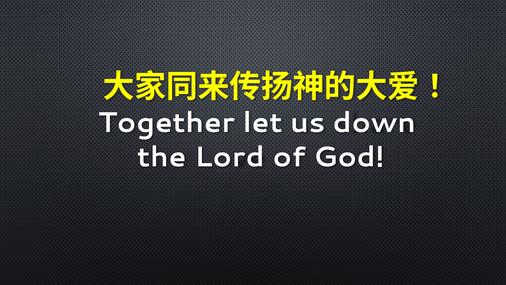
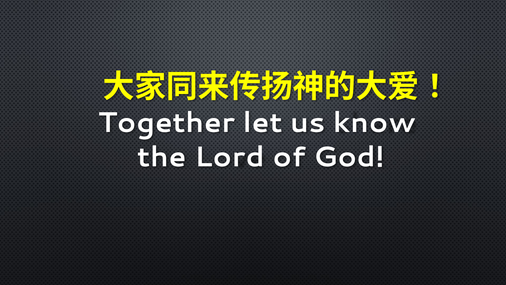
down: down -> know
